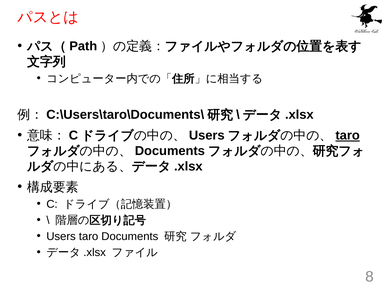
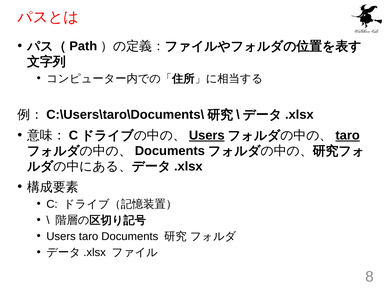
Users at (207, 136) underline: none -> present
